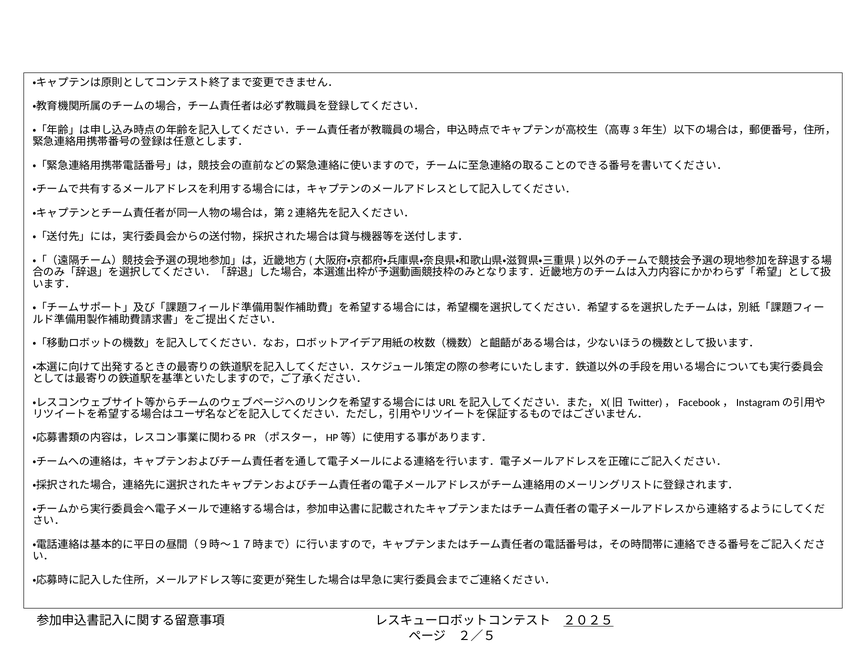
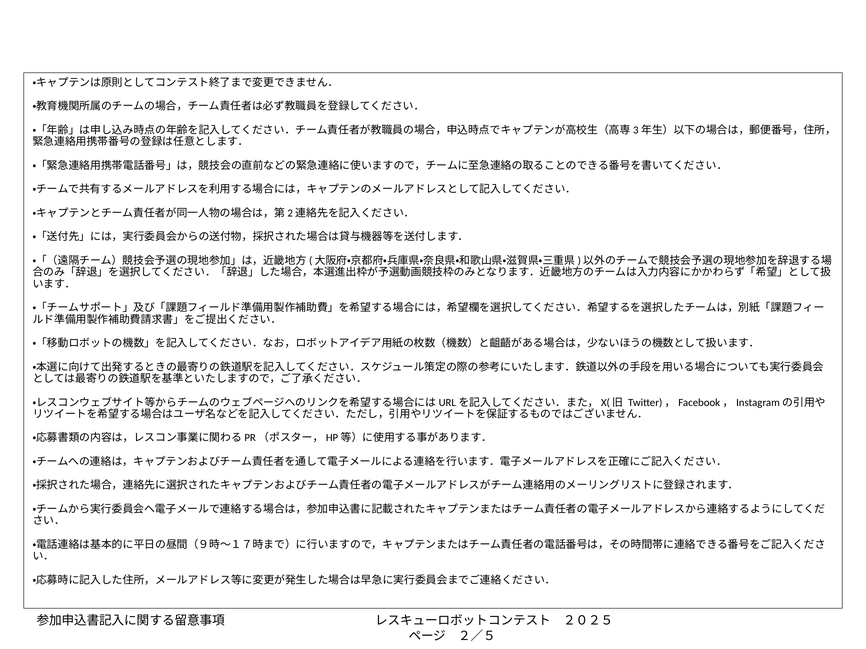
２０２５ underline: present -> none
